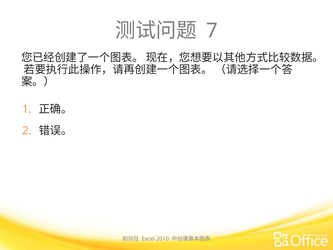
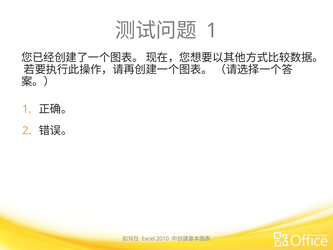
7 at (212, 31): 7 -> 1
